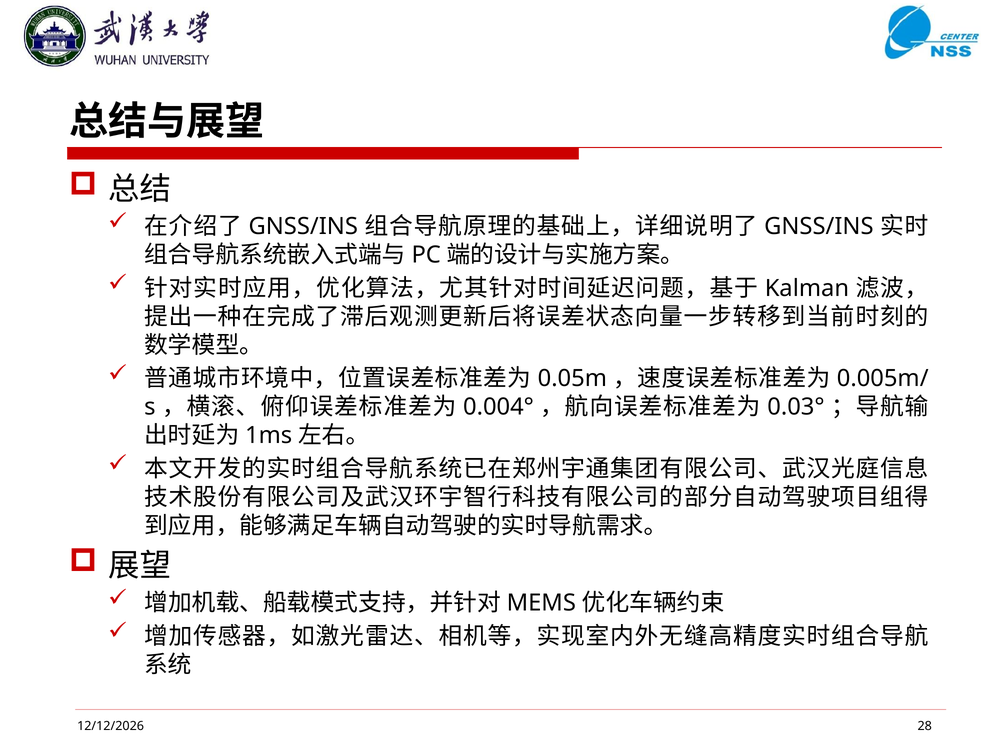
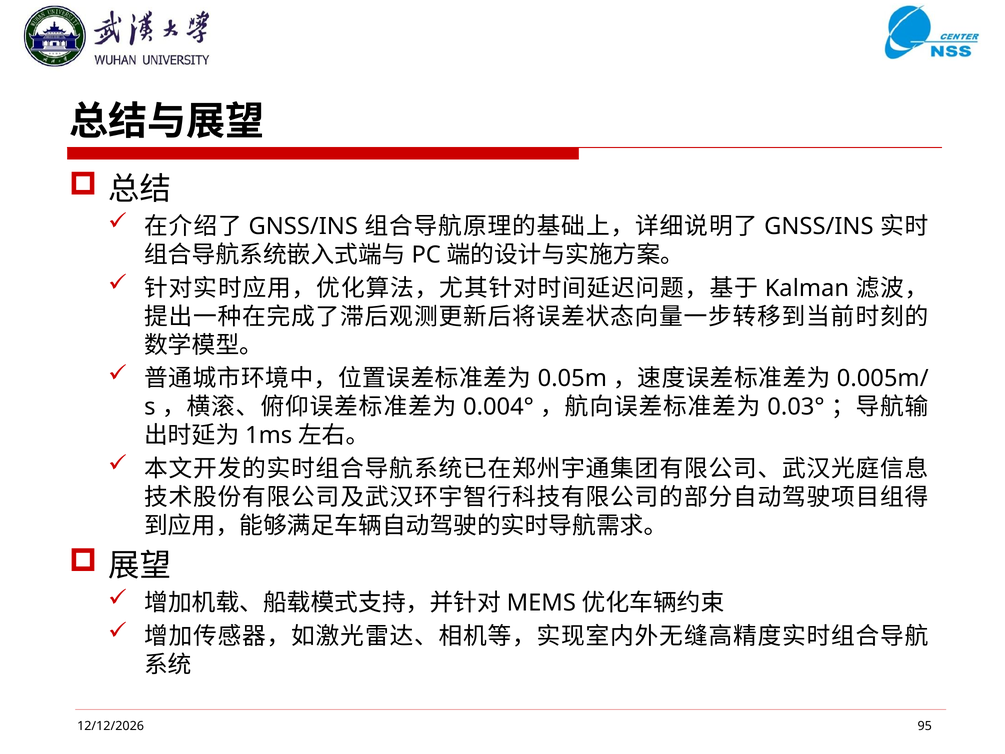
28: 28 -> 95
